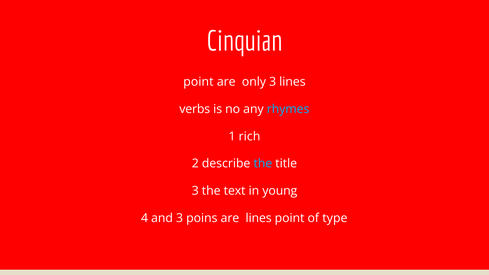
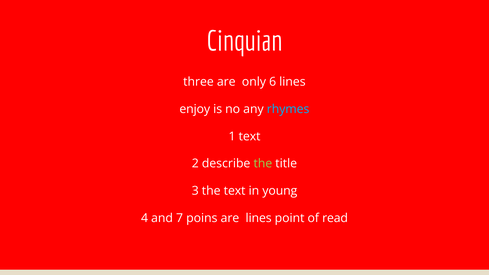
point at (198, 82): point -> three
only 3: 3 -> 6
verbs: verbs -> enjoy
1 rich: rich -> text
the at (263, 164) colour: light blue -> light green
and 3: 3 -> 7
type: type -> read
